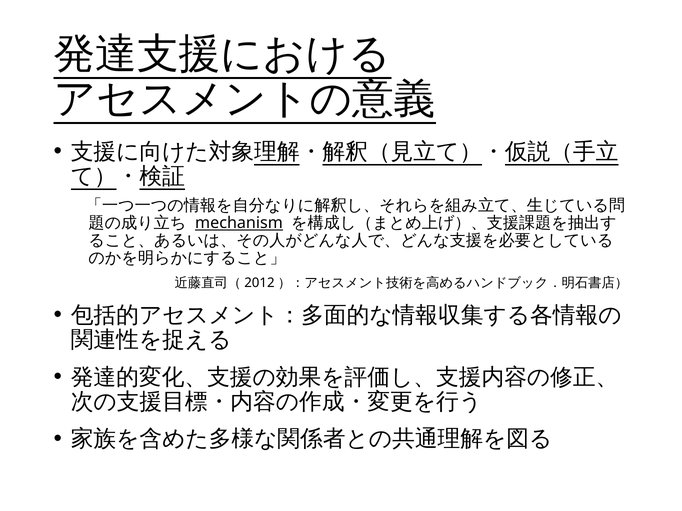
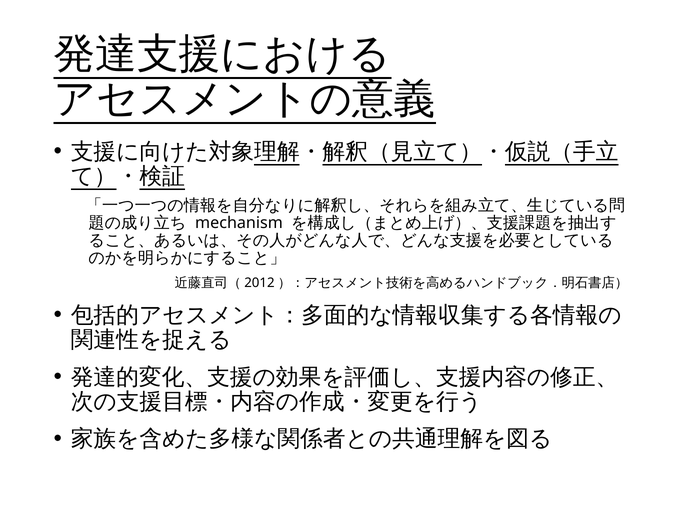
mechanism underline: present -> none
